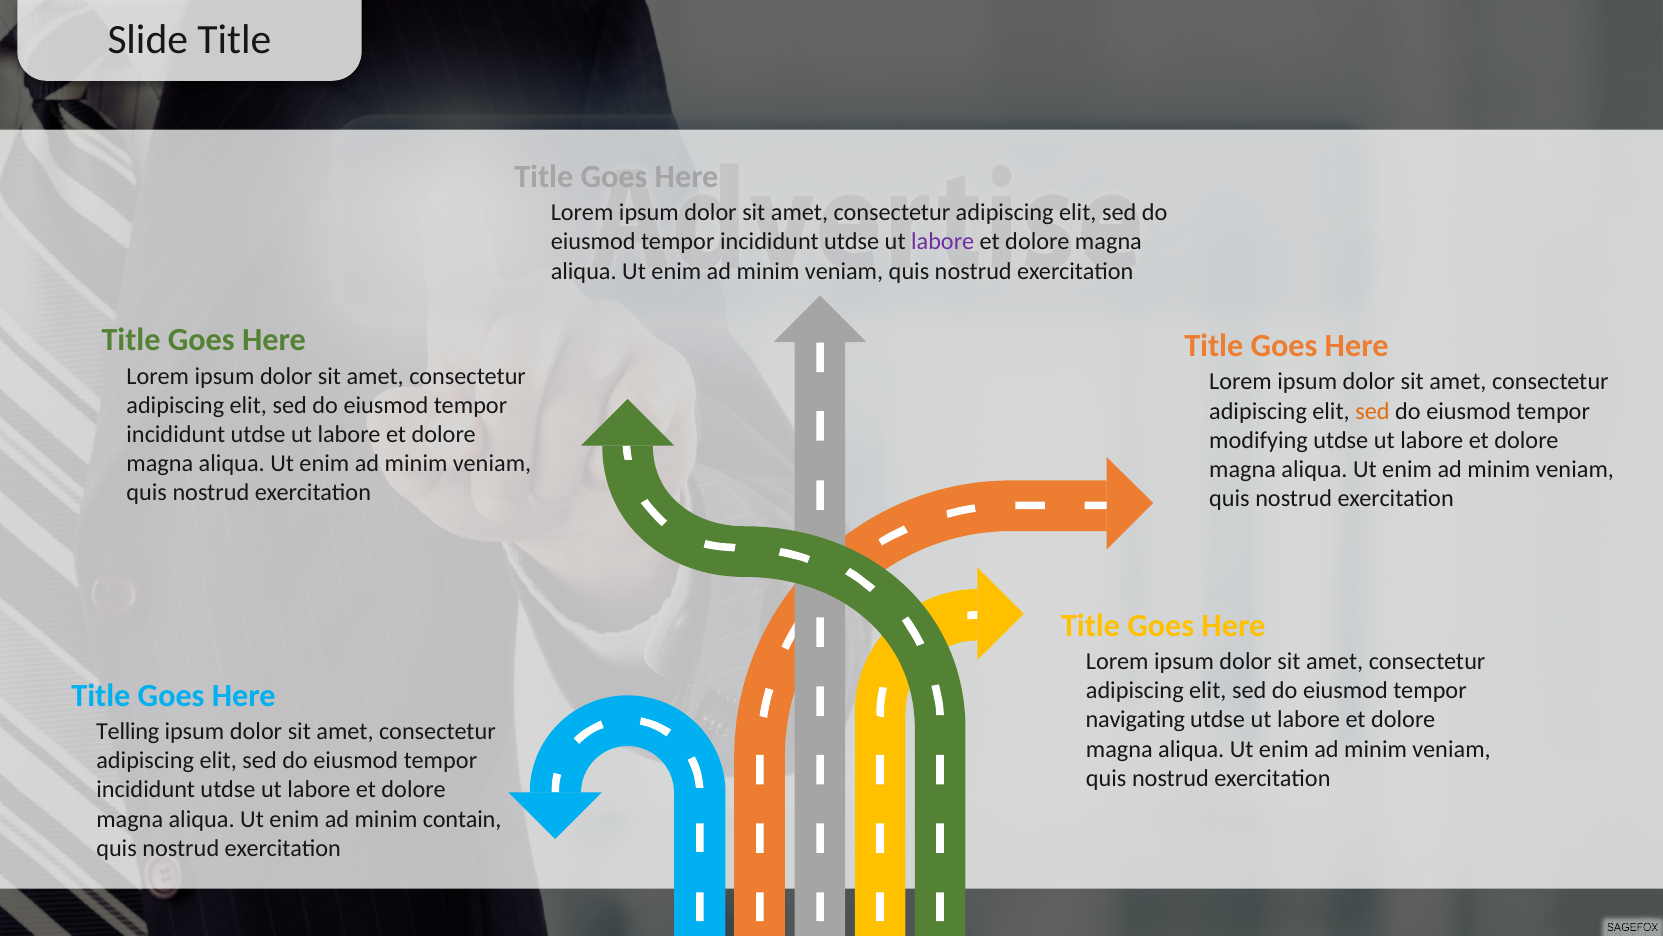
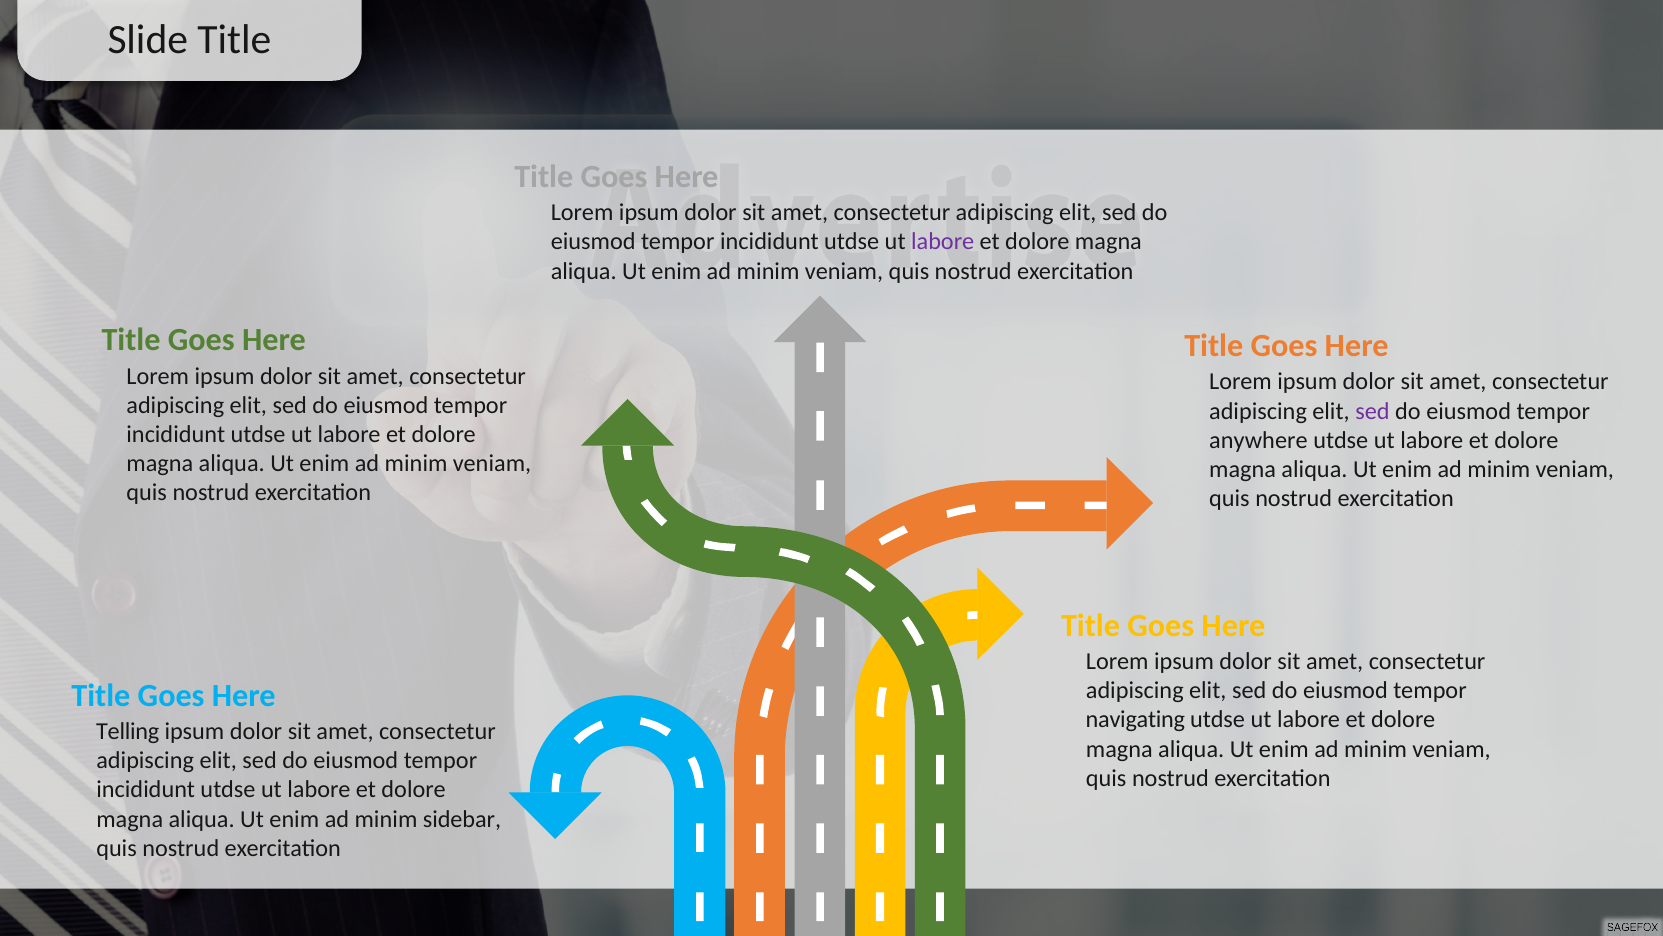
sed at (1372, 411) colour: orange -> purple
modifying: modifying -> anywhere
contain: contain -> sidebar
